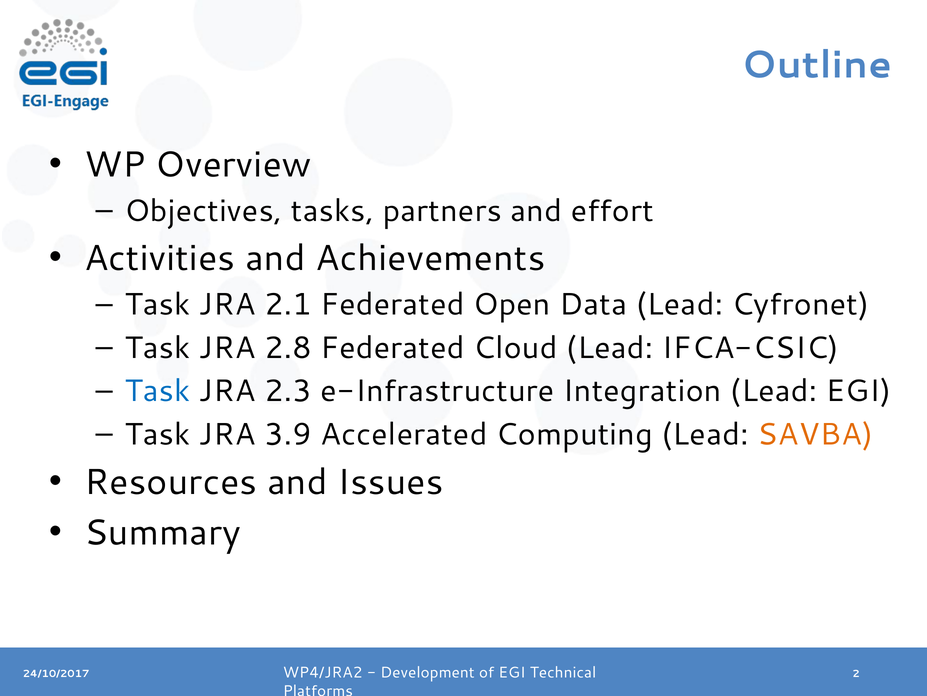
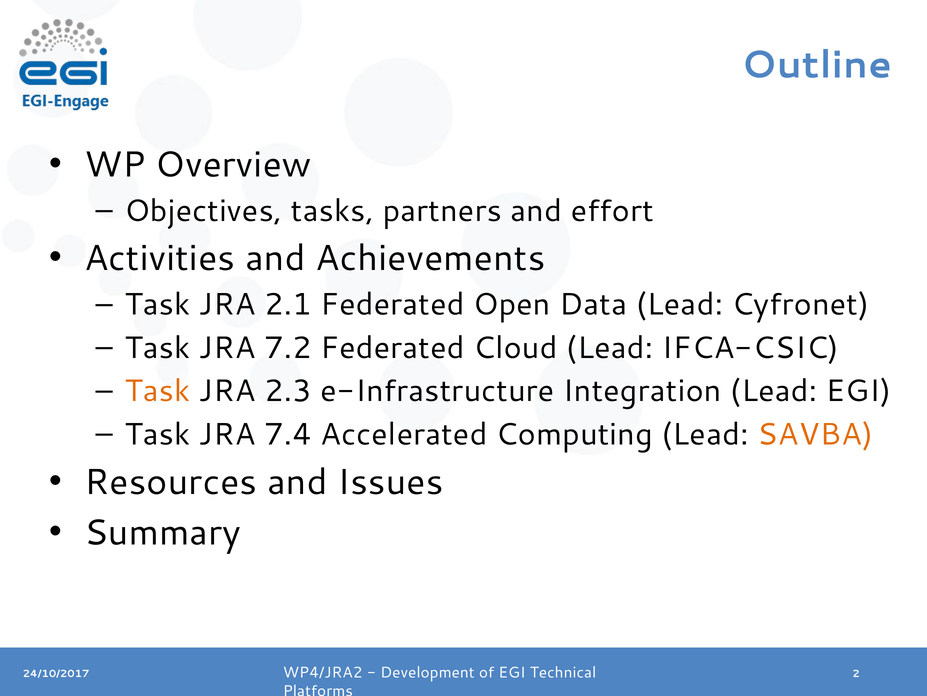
2.8: 2.8 -> 7.2
Task at (157, 391) colour: blue -> orange
3.9: 3.9 -> 7.4
